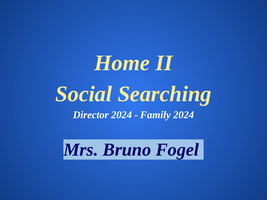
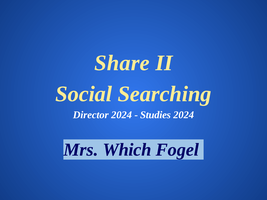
Home: Home -> Share
Family: Family -> Studies
Bruno: Bruno -> Which
